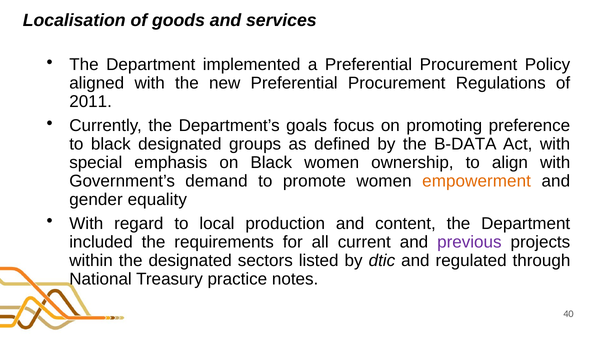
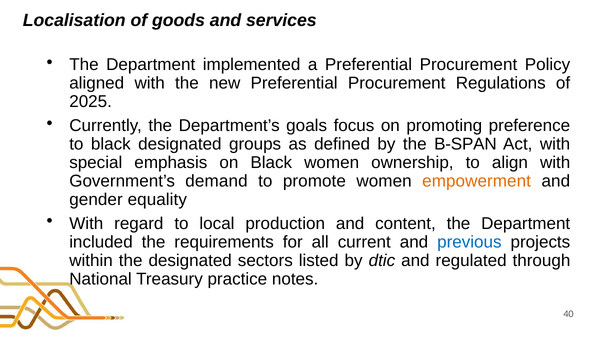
2011: 2011 -> 2025
B-DATA: B-DATA -> B-SPAN
previous colour: purple -> blue
